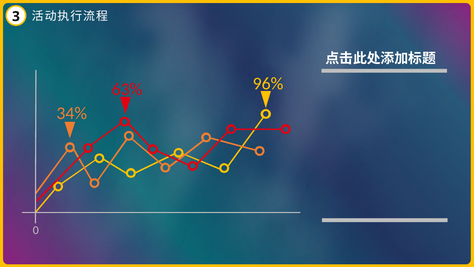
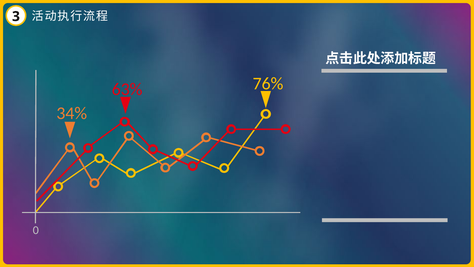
96%: 96% -> 76%
